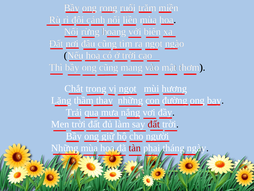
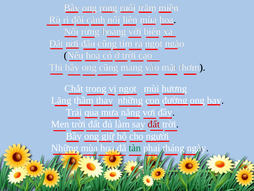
tàn colour: red -> green
